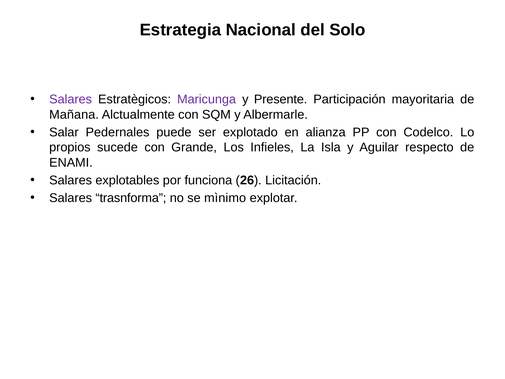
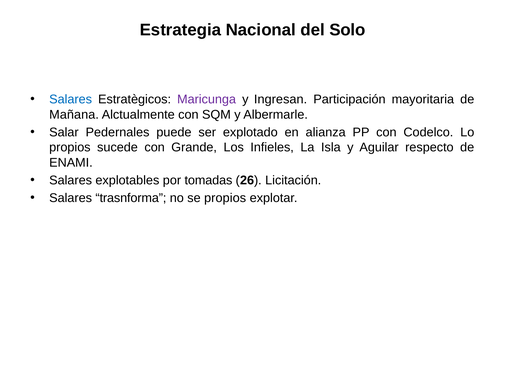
Salares at (71, 99) colour: purple -> blue
Presente: Presente -> Ingresan
funciona: funciona -> tomadas
se mìnimo: mìnimo -> propios
